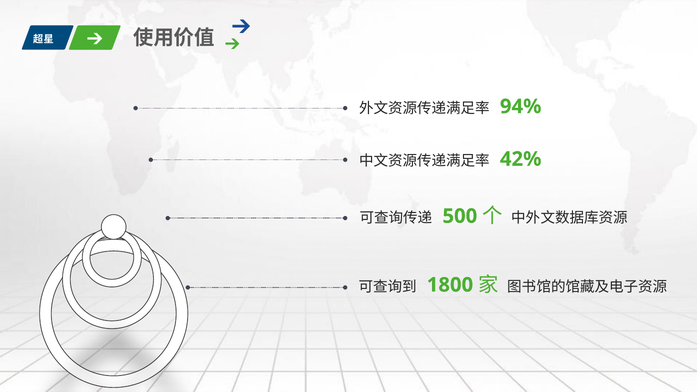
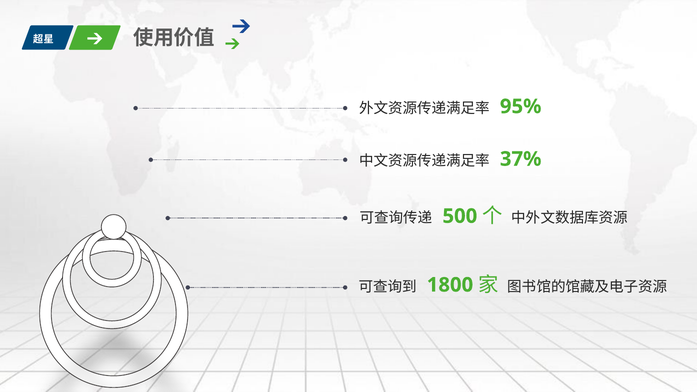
94%: 94% -> 95%
42%: 42% -> 37%
